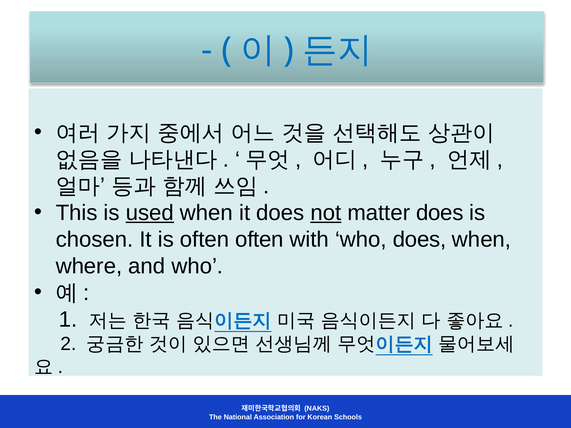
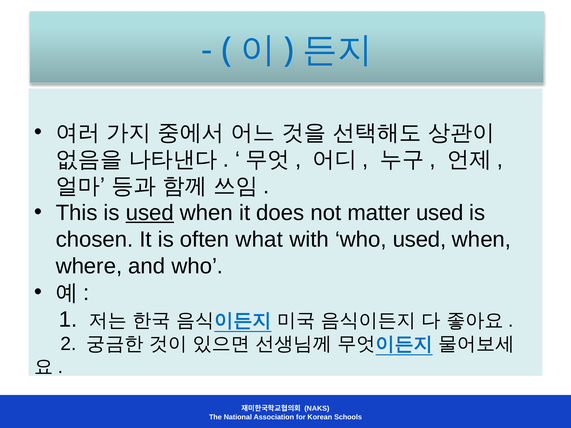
not underline: present -> none
matter does: does -> used
often often: often -> what
who does: does -> used
